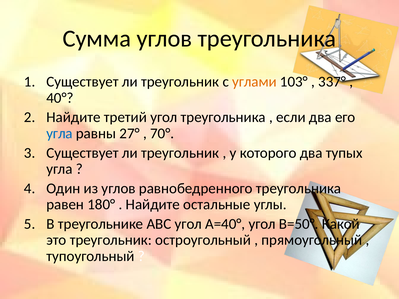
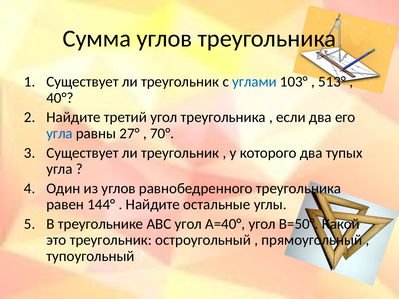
углами colour: orange -> blue
337°: 337° -> 513°
180°: 180° -> 144°
